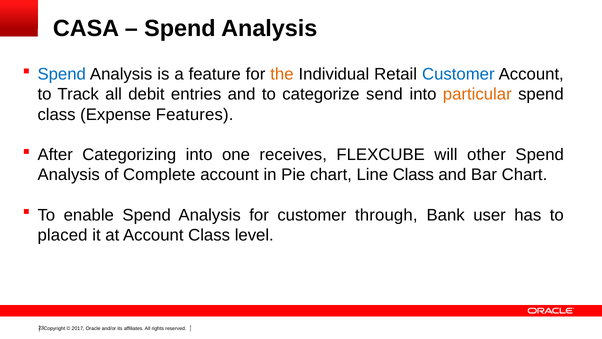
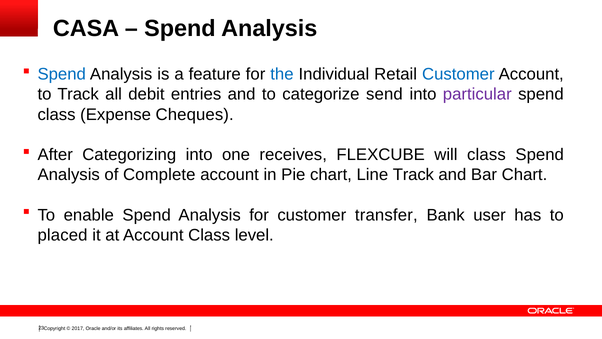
the colour: orange -> blue
particular colour: orange -> purple
Features: Features -> Cheques
will other: other -> class
Line Class: Class -> Track
through: through -> transfer
